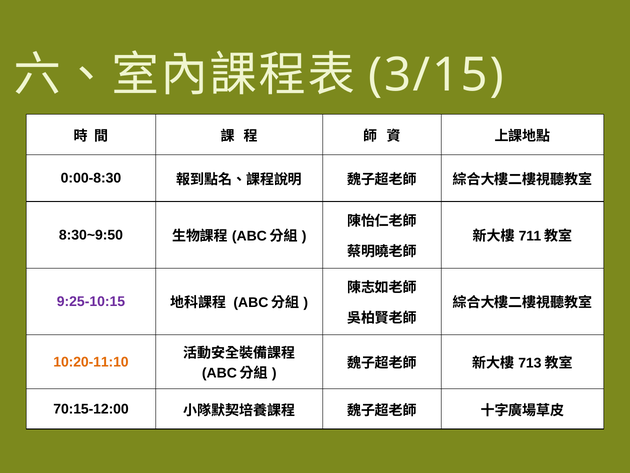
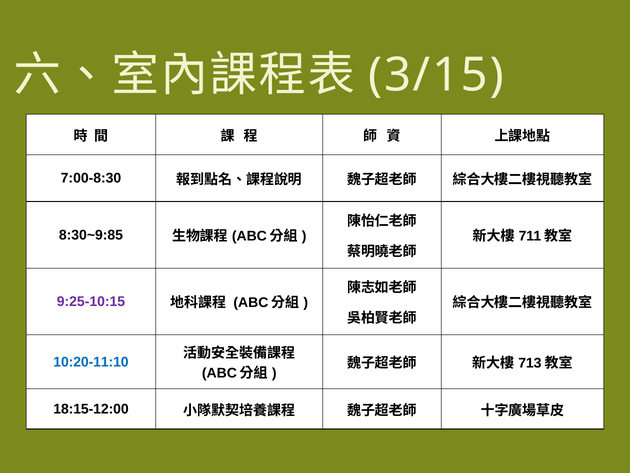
0:00-8:30: 0:00-8:30 -> 7:00-8:30
8:30~9:50: 8:30~9:50 -> 8:30~9:85
10:20-11:10 colour: orange -> blue
70:15-12:00: 70:15-12:00 -> 18:15-12:00
